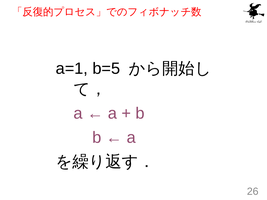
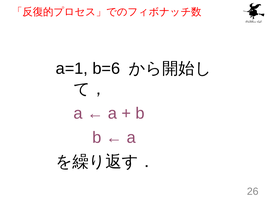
b=5: b=5 -> b=6
